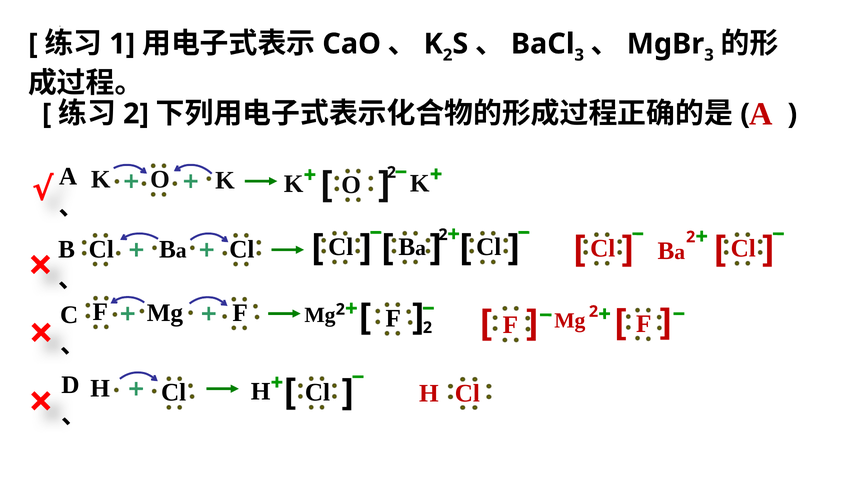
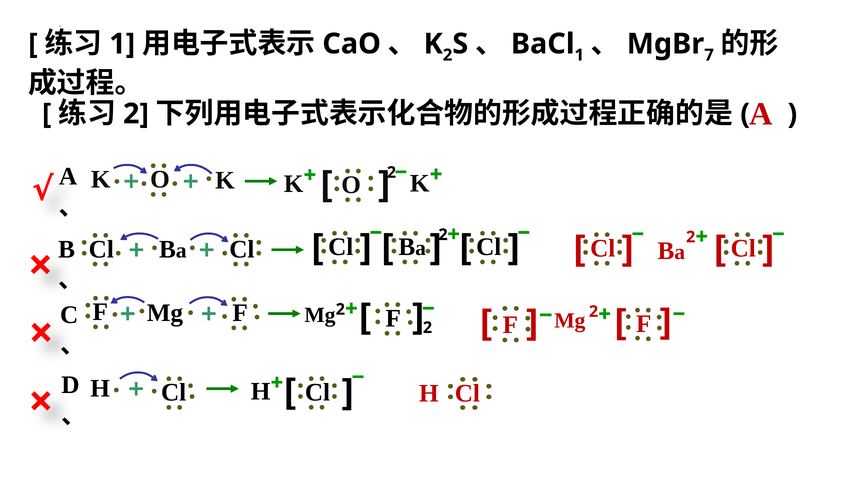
3 at (579, 55): 3 -> 1
3 at (709, 55): 3 -> 7
